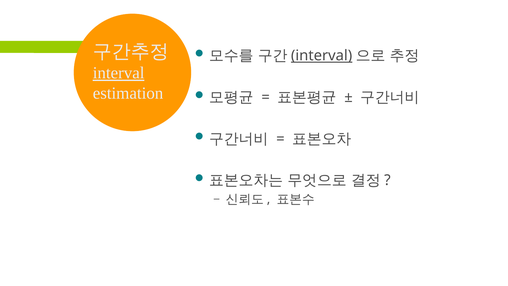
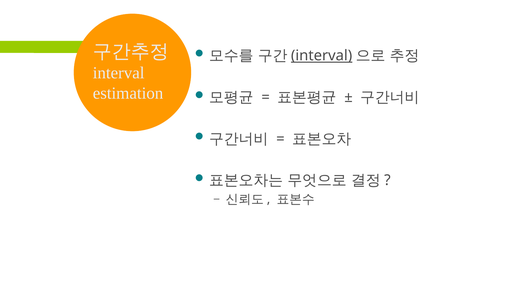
interval at (119, 73) underline: present -> none
